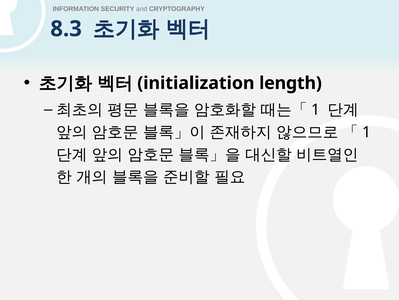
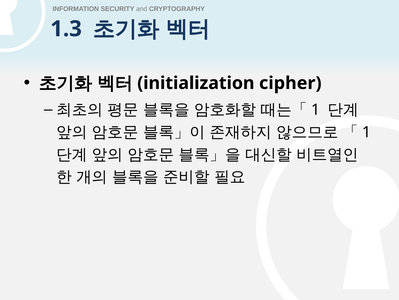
8.3: 8.3 -> 1.3
length: length -> cipher
